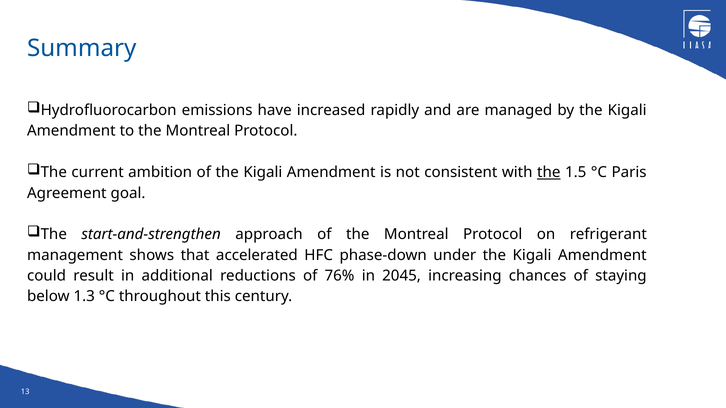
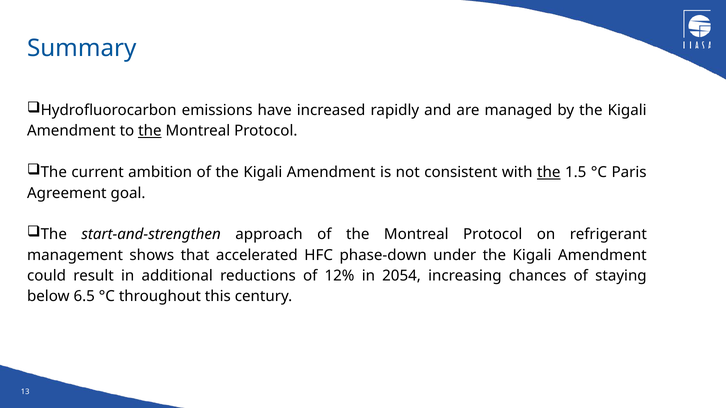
the at (150, 131) underline: none -> present
76%: 76% -> 12%
2045: 2045 -> 2054
1.3: 1.3 -> 6.5
